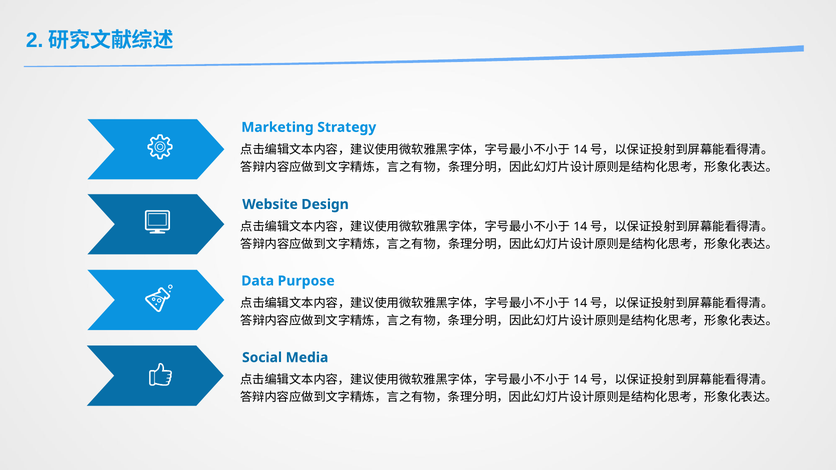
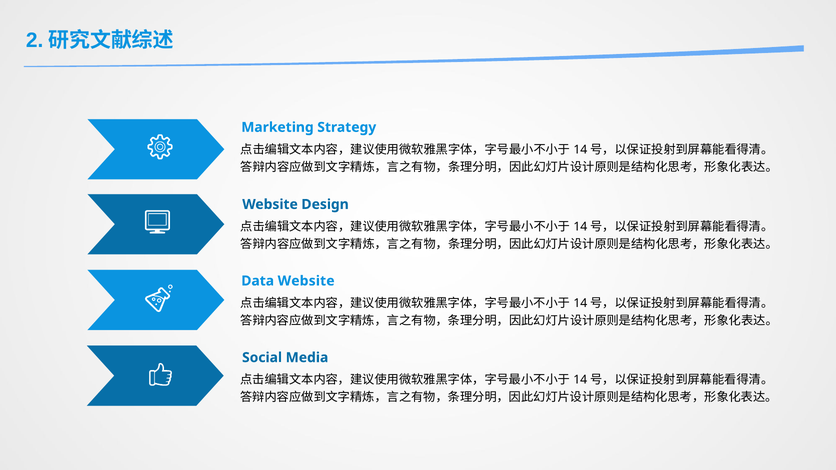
Data Purpose: Purpose -> Website
